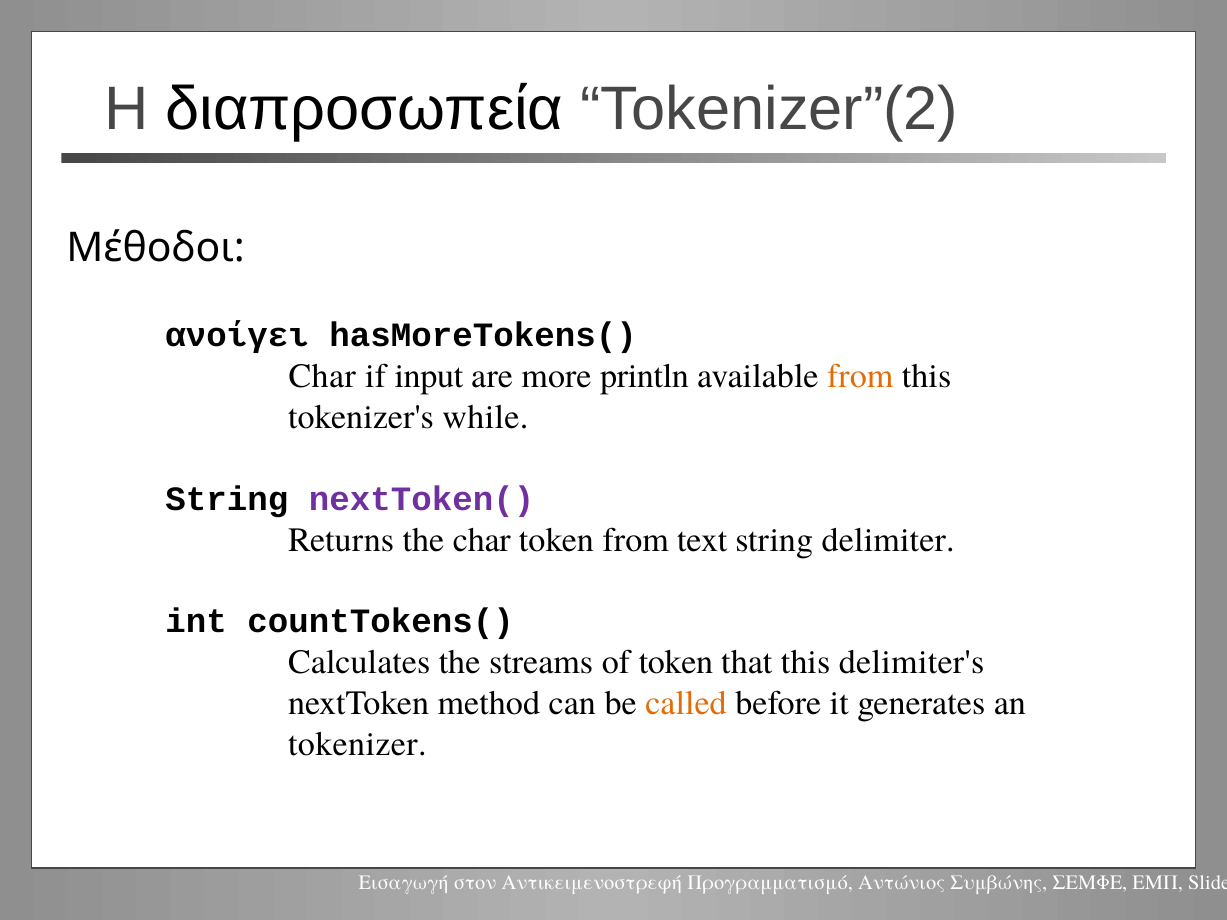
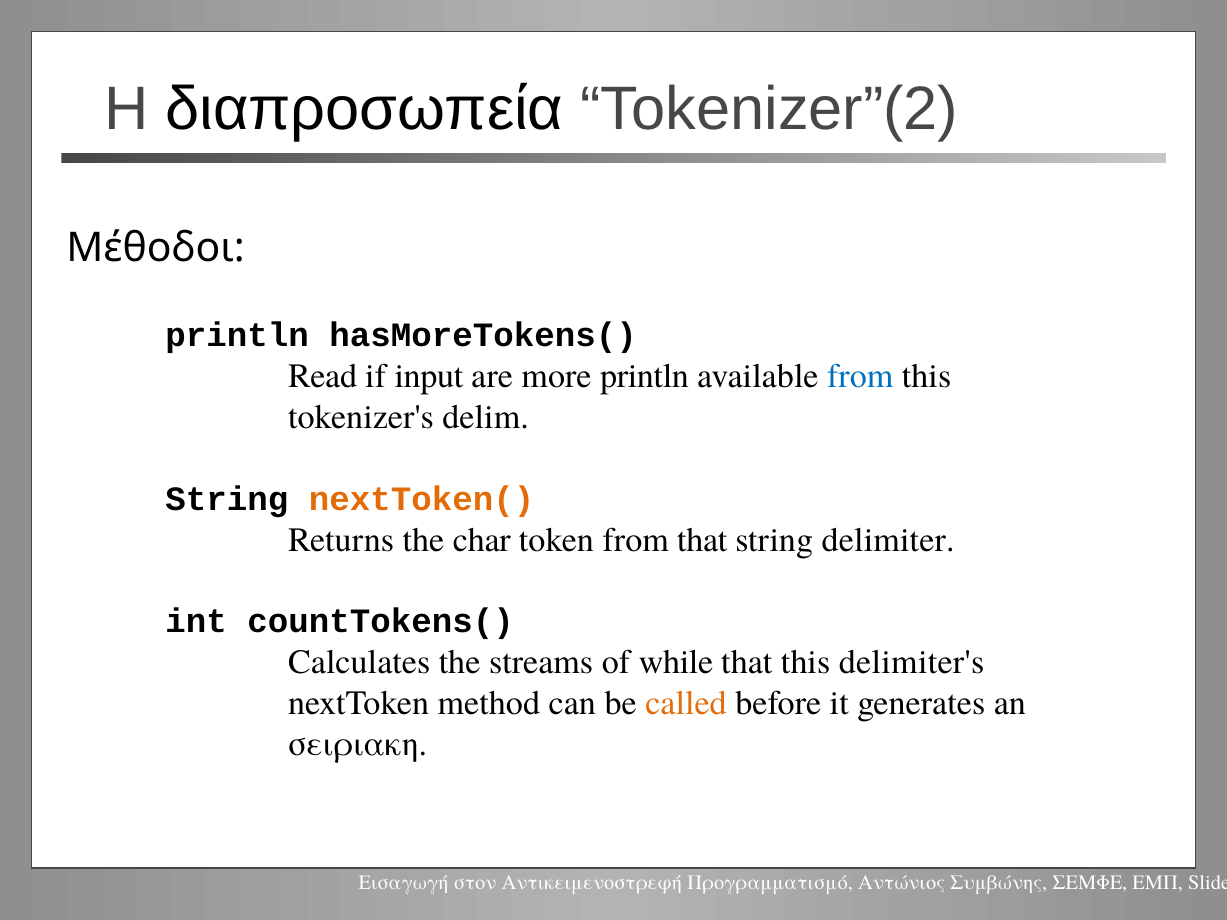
ανοίγει at (237, 335): ανοίγει -> println
Char at (322, 376): Char -> Read
from at (860, 376) colour: orange -> blue
while: while -> delim
nextToken( colour: purple -> orange
from text: text -> that
of token: token -> while
tokenizer: tokenizer -> σειριακή
